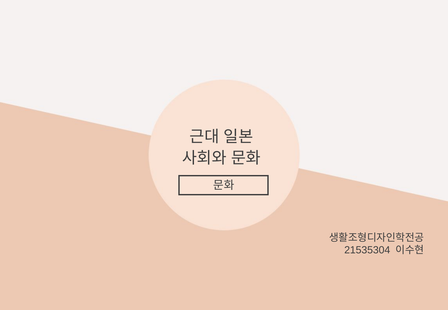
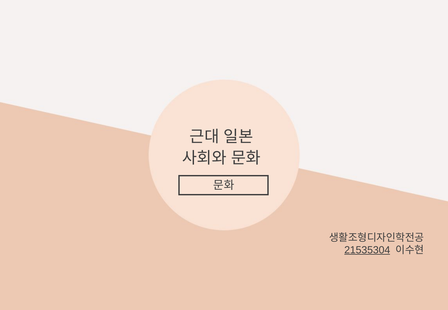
21535304 underline: none -> present
